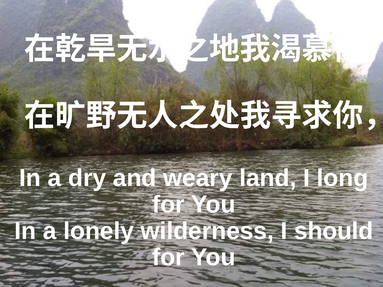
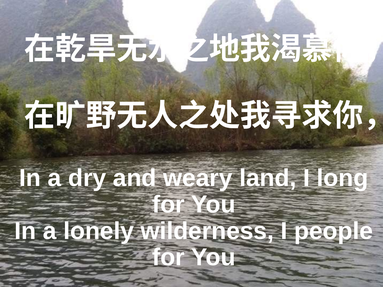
should: should -> people
